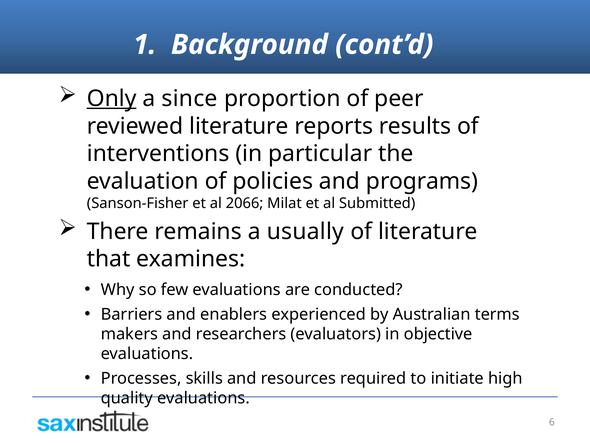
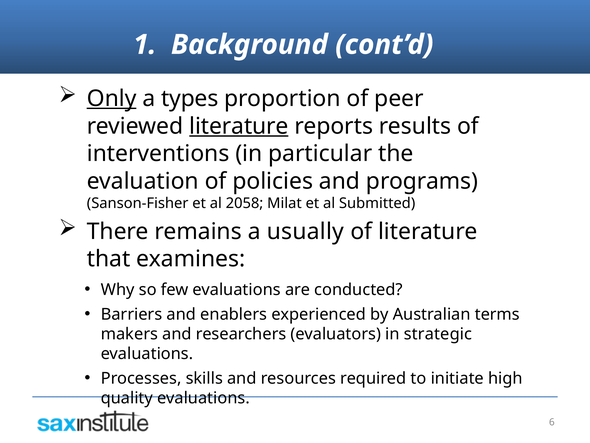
since: since -> types
literature at (239, 126) underline: none -> present
2066: 2066 -> 2058
objective: objective -> strategic
